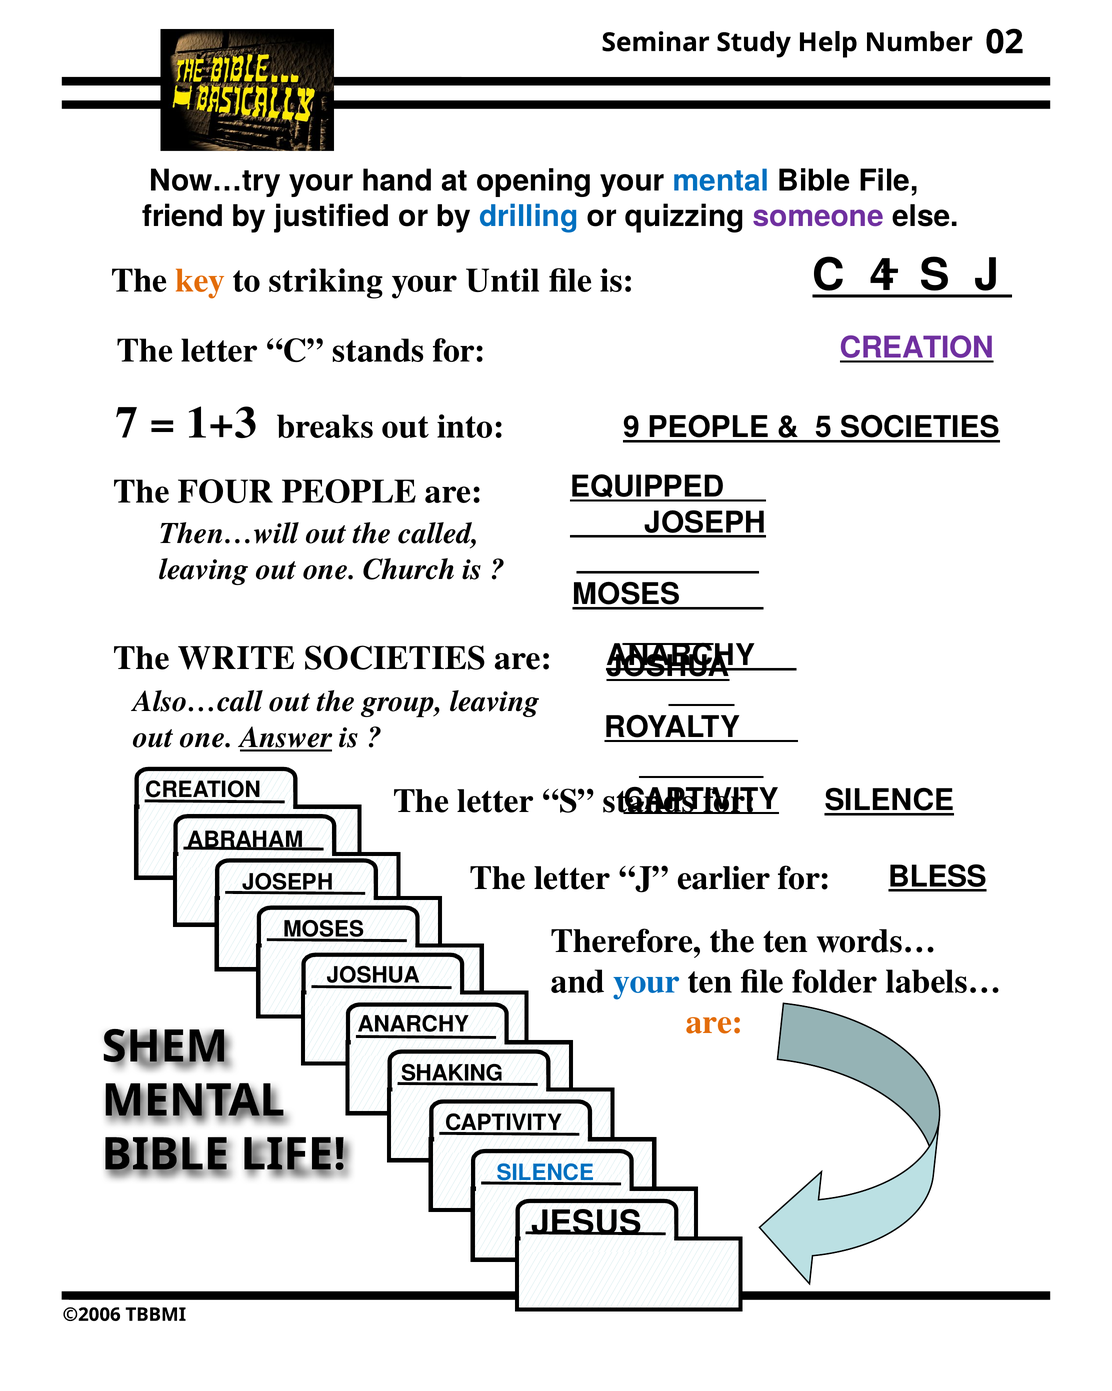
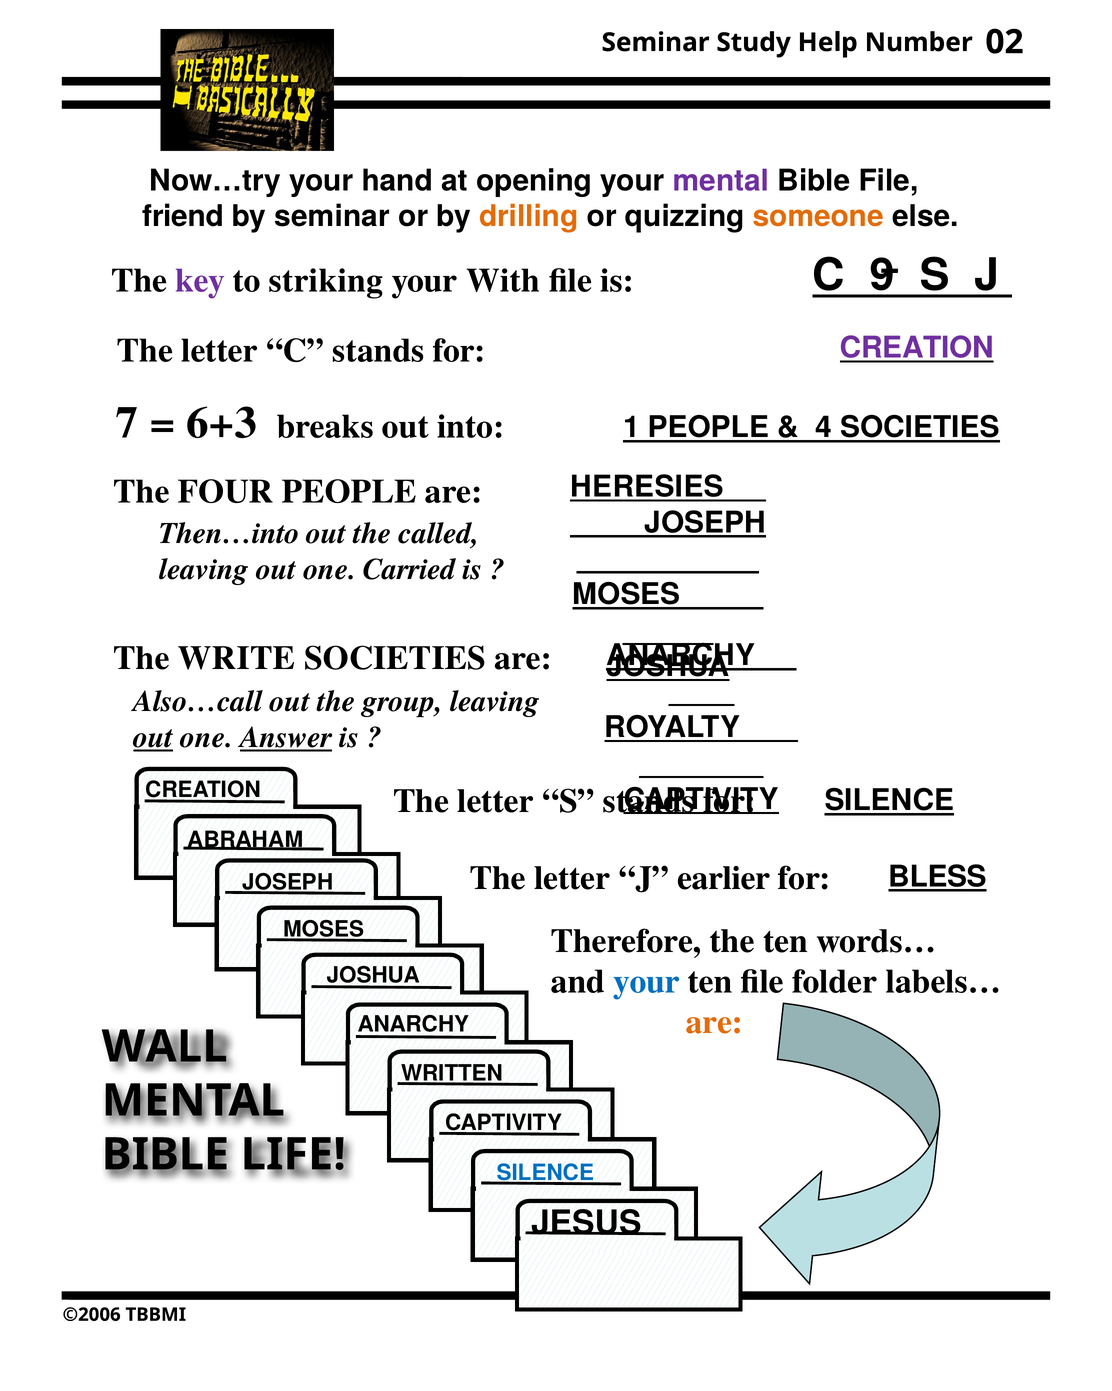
mental at (721, 181) colour: blue -> purple
by justified: justified -> seminar
drilling colour: blue -> orange
someone colour: purple -> orange
4: 4 -> 9
key colour: orange -> purple
Until: Until -> With
1+3: 1+3 -> 6+3
9: 9 -> 1
5: 5 -> 4
EQUIPPED: EQUIPPED -> HERESIES
Then…will: Then…will -> Then…into
Church: Church -> Carried
out at (153, 737) underline: none -> present
SHEM: SHEM -> WALL
SHAKING: SHAKING -> WRITTEN
